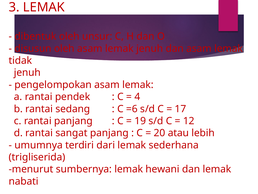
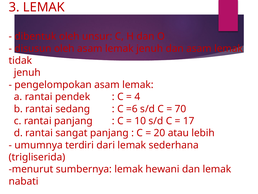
17: 17 -> 70
19: 19 -> 10
12: 12 -> 17
